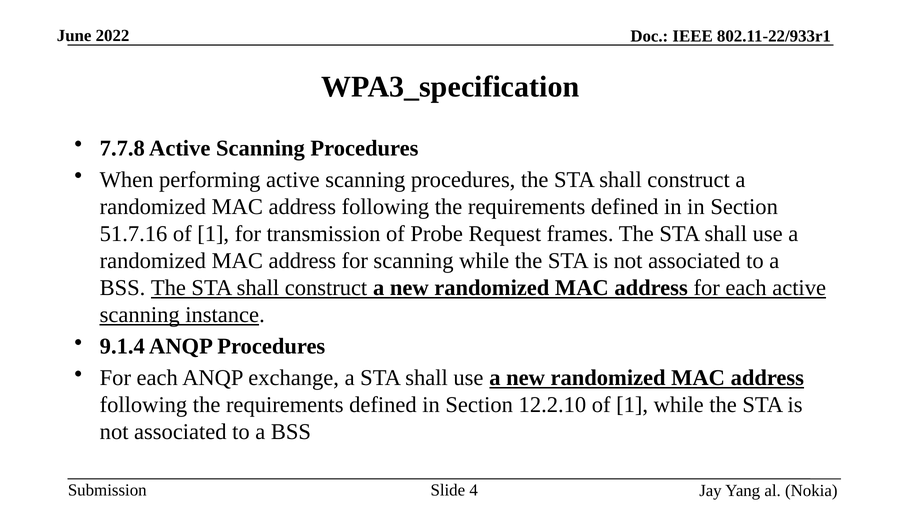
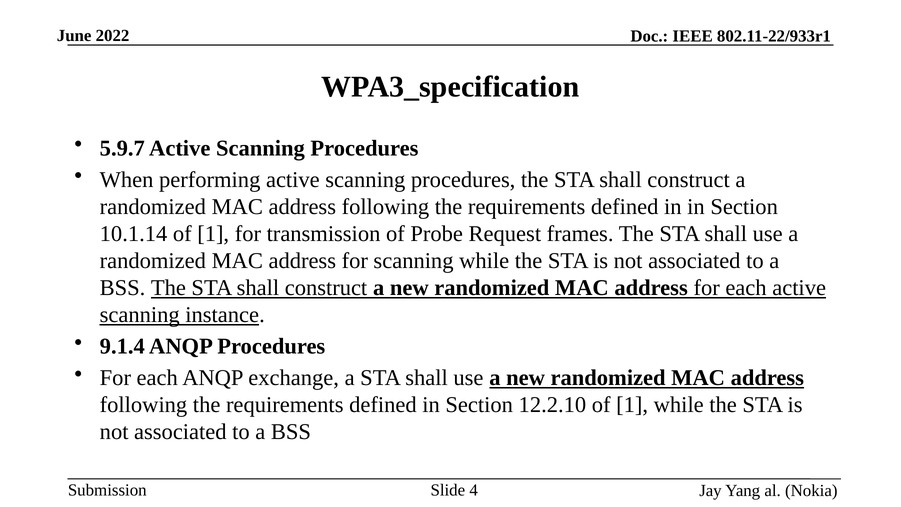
7.7.8: 7.7.8 -> 5.9.7
51.7.16: 51.7.16 -> 10.1.14
